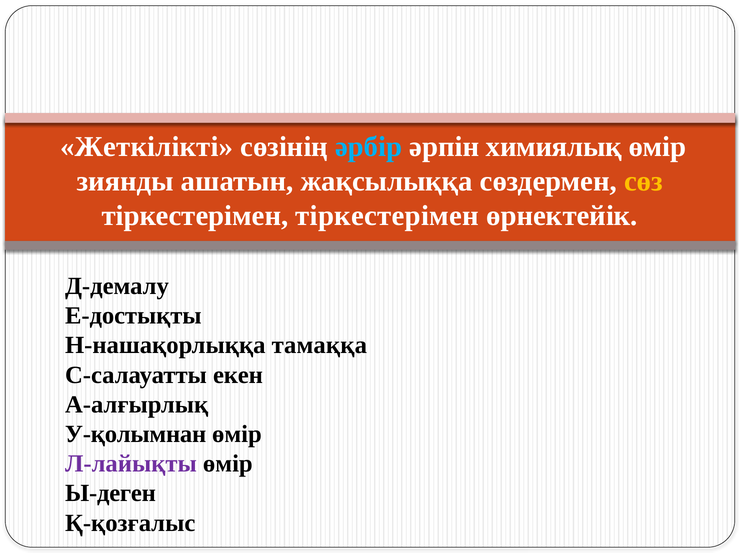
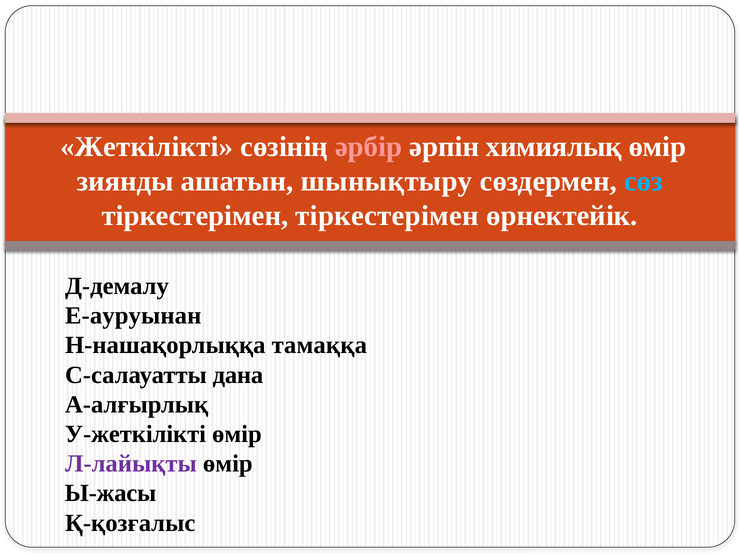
әрбір colour: light blue -> pink
жақсылыққа: жақсылыққа -> шынықтыру
сөз colour: yellow -> light blue
Е-достықты: Е-достықты -> Е-ауруынан
екен: екен -> дана
У-қолымнан: У-қолымнан -> У-жеткілікті
Ы-деген: Ы-деген -> Ы-жасы
